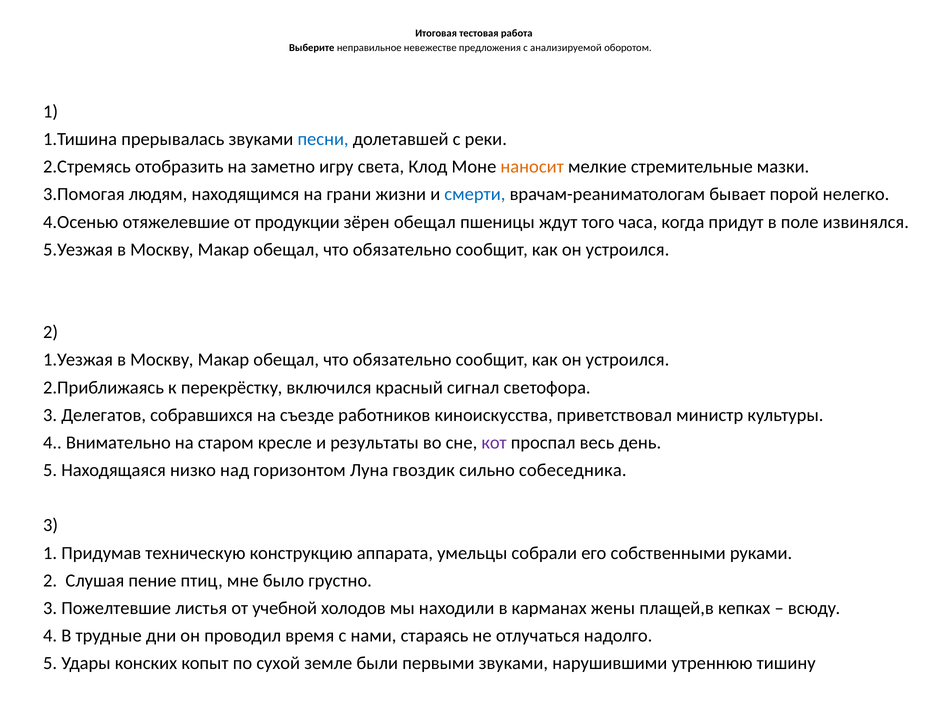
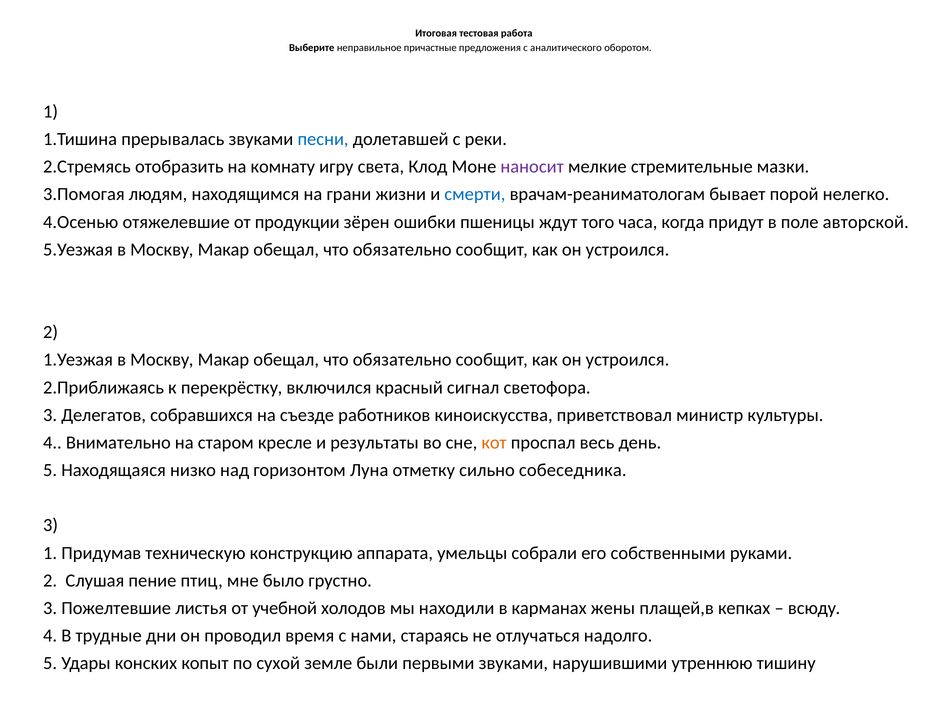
невежестве: невежестве -> причастные
анализируемой: анализируемой -> аналитического
заметно: заметно -> комнату
наносит colour: orange -> purple
зёрен обещал: обещал -> ошибки
извинялся: извинялся -> авторской
кот colour: purple -> orange
гвоздик: гвоздик -> отметку
